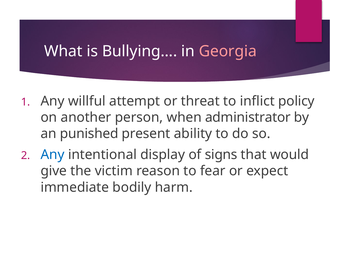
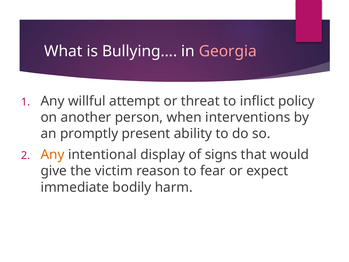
administrator: administrator -> interventions
punished: punished -> promptly
Any at (53, 155) colour: blue -> orange
